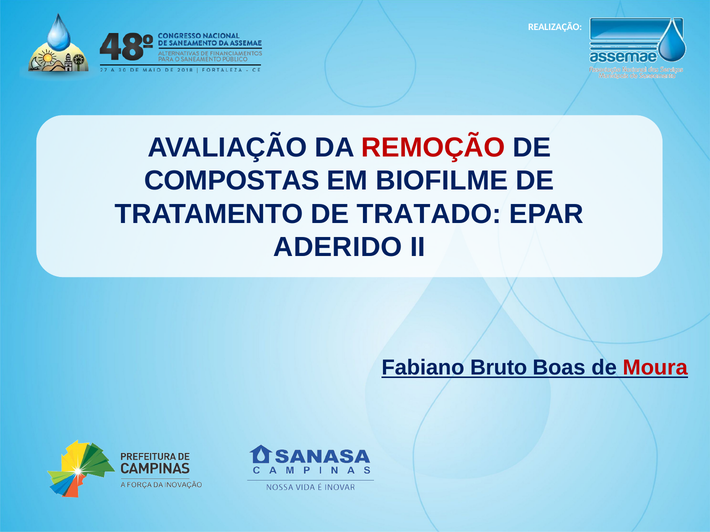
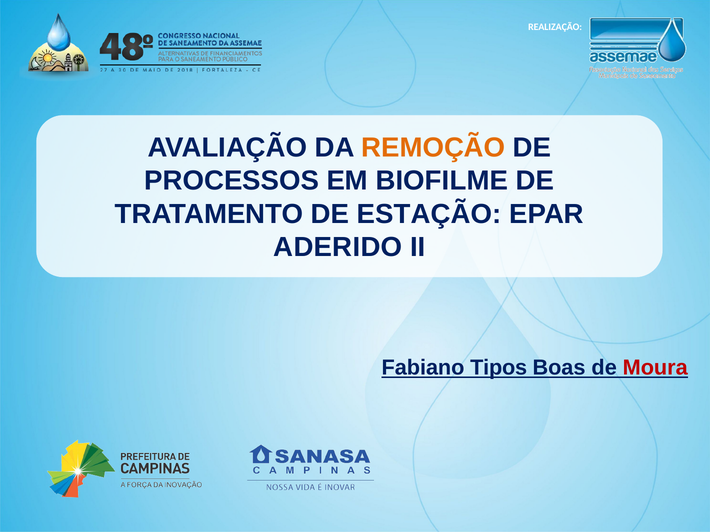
REMOÇÃO colour: red -> orange
COMPOSTAS: COMPOSTAS -> PROCESSOS
TRATADO: TRATADO -> ESTAÇÃO
Bruto: Bruto -> Tipos
